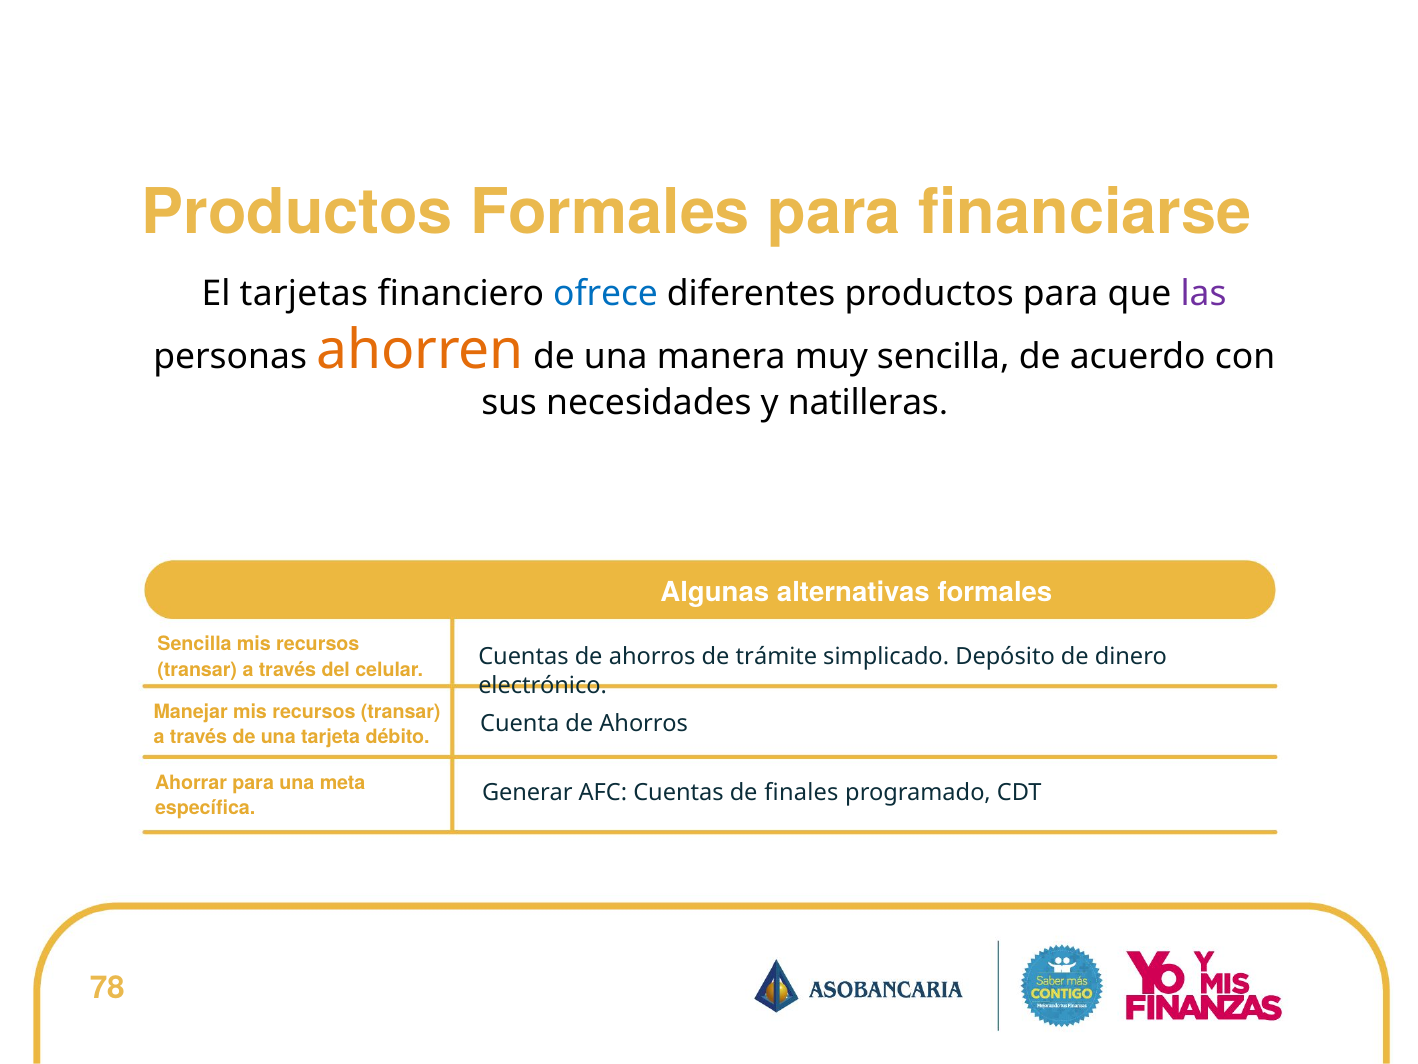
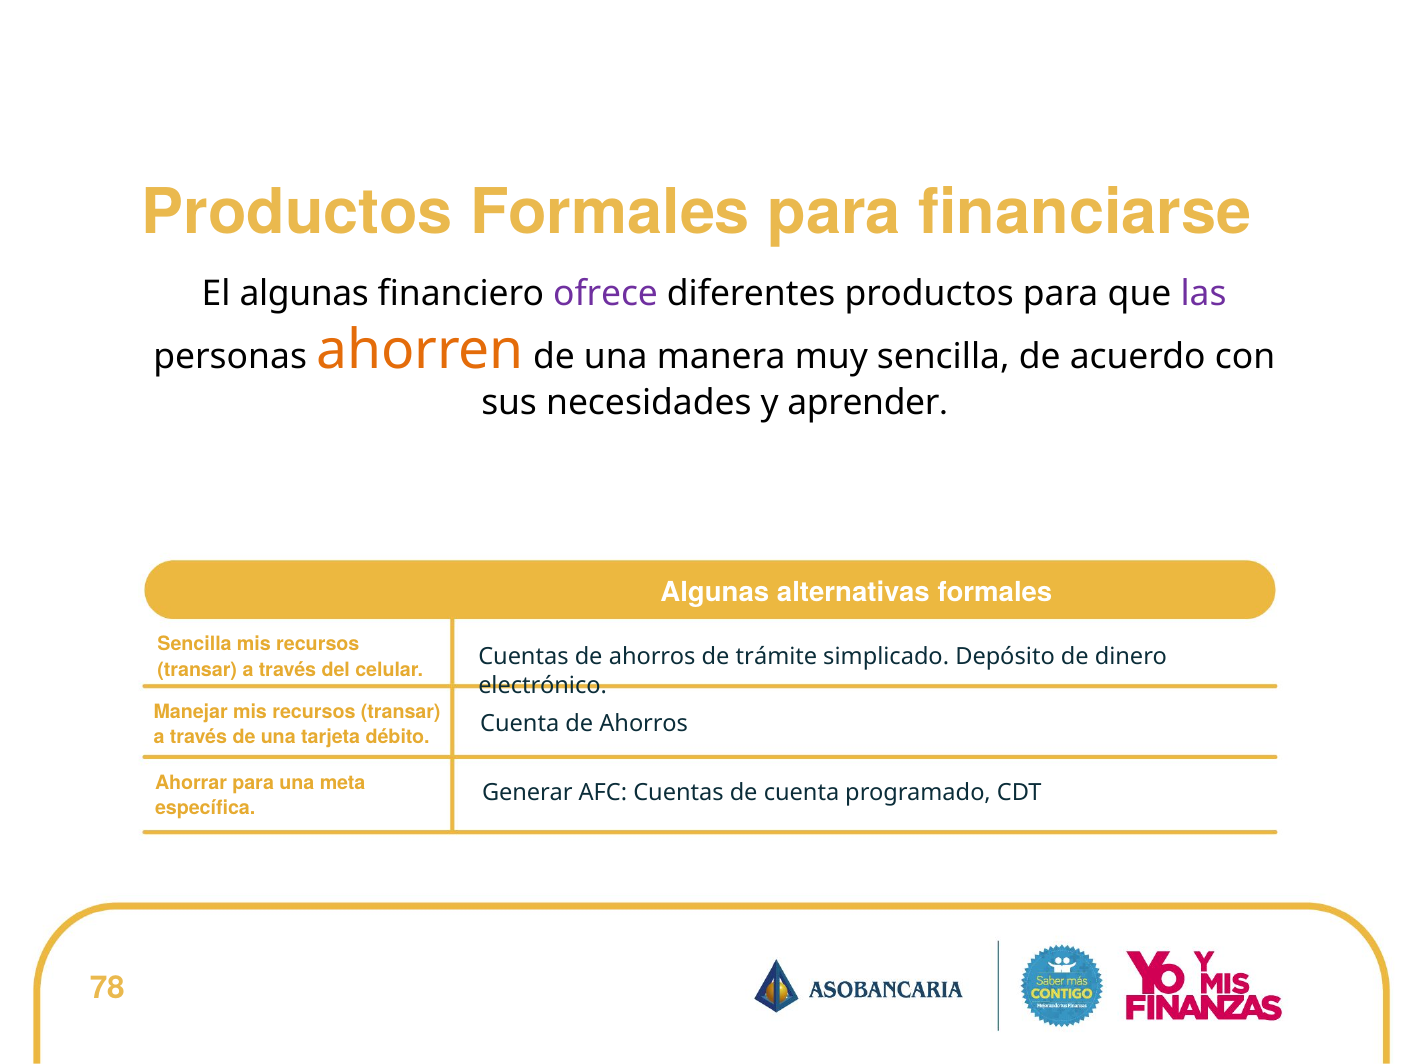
El tarjetas: tarjetas -> algunas
ofrece colour: blue -> purple
natilleras: natilleras -> aprender
de finales: finales -> cuenta
